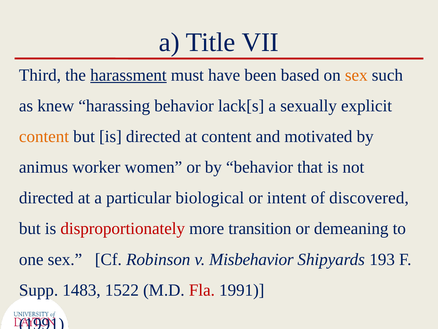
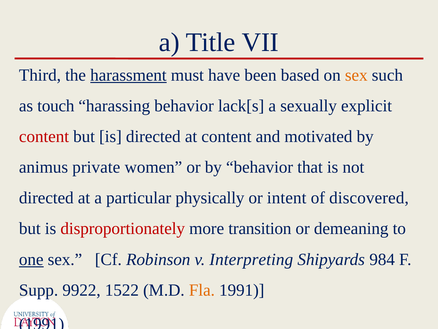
knew: knew -> touch
content at (44, 136) colour: orange -> red
worker: worker -> private
biological: biological -> physically
one underline: none -> present
Misbehavior: Misbehavior -> Interpreting
193: 193 -> 984
1483: 1483 -> 9922
Fla colour: red -> orange
